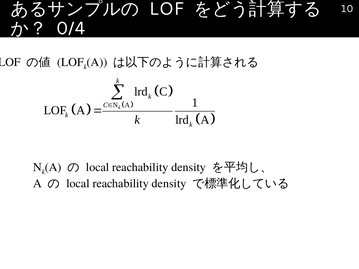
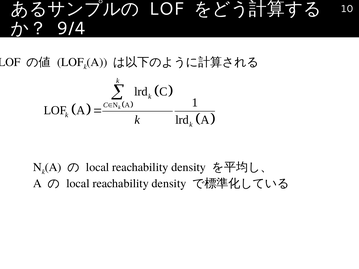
0/4: 0/4 -> 9/4
